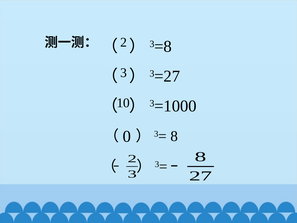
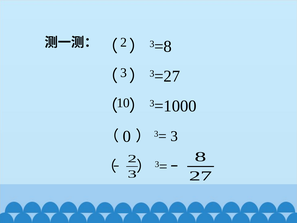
）3= 8: 8 -> 3
